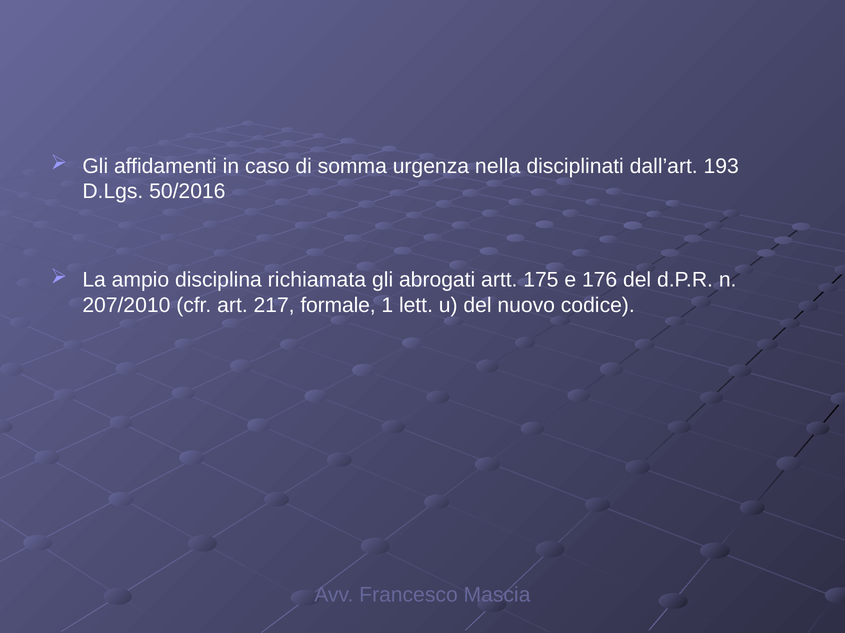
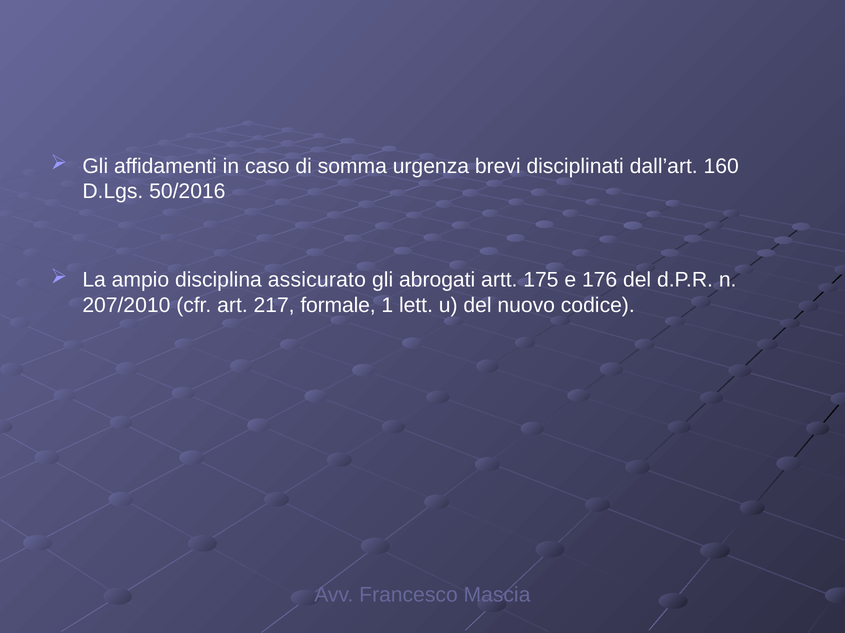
nella: nella -> brevi
193: 193 -> 160
richiamata: richiamata -> assicurato
